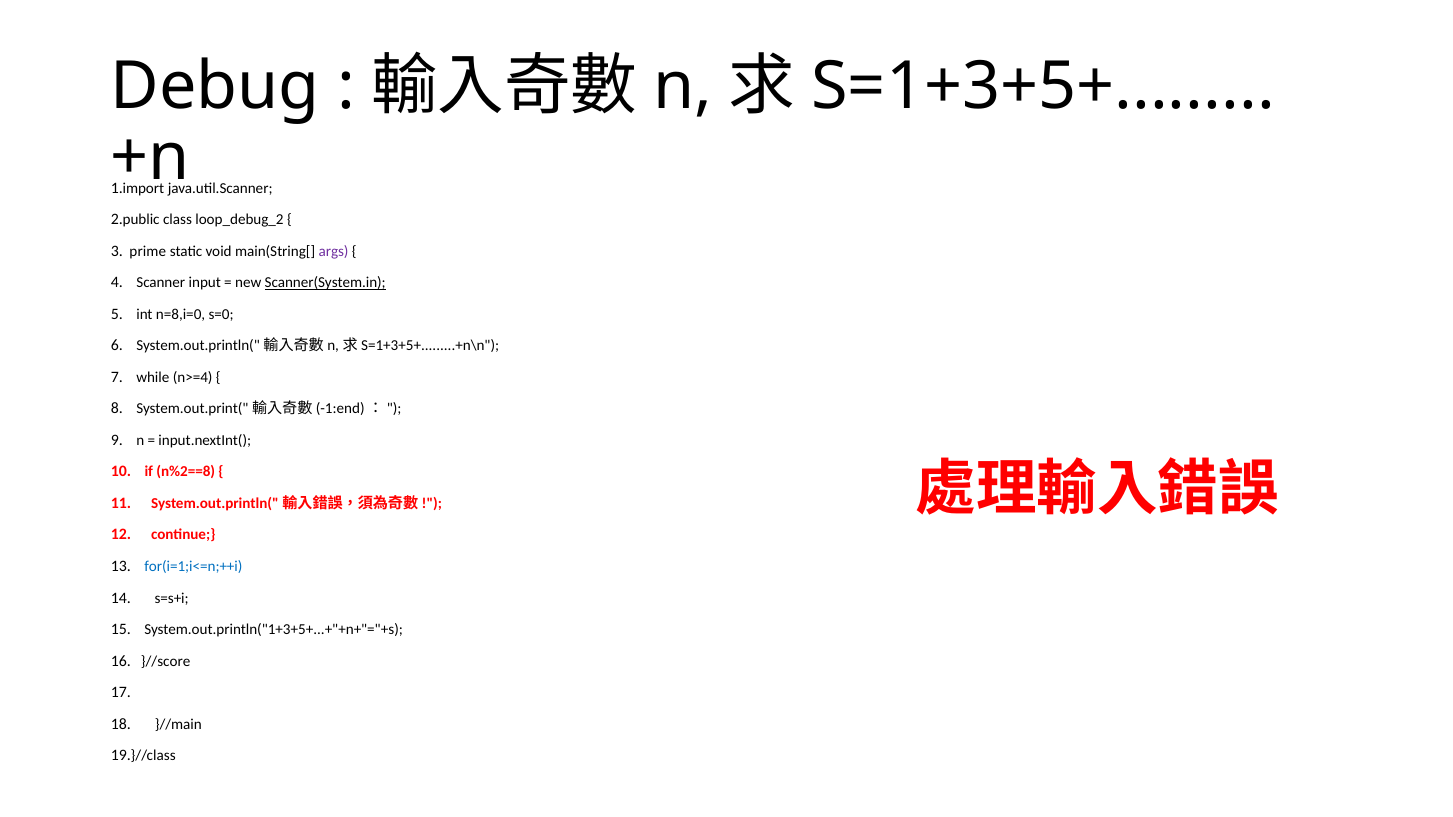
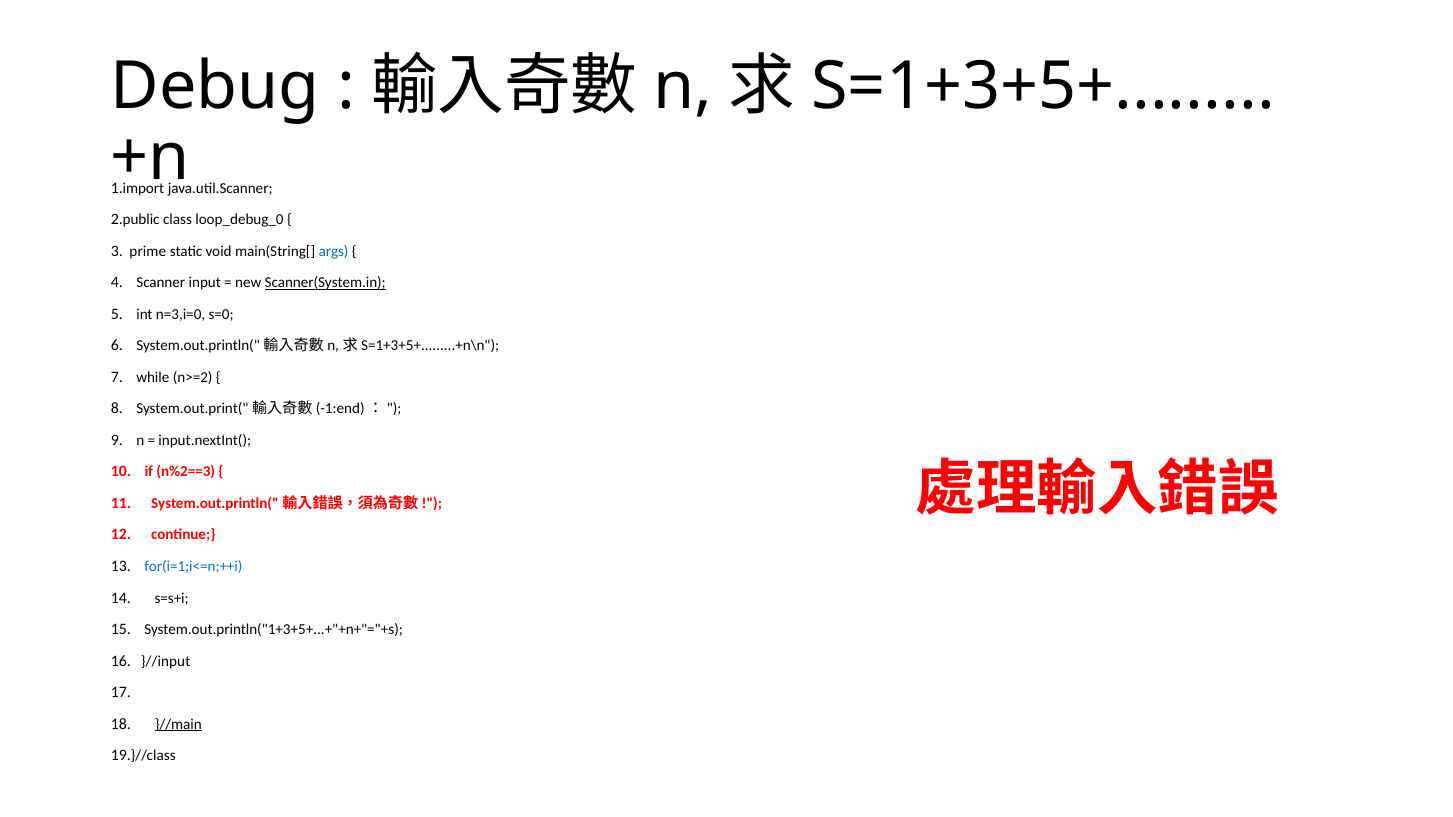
loop_debug_2: loop_debug_2 -> loop_debug_0
args colour: purple -> blue
n=8,i=0: n=8,i=0 -> n=3,i=0
n>=4: n>=4 -> n>=2
n%2==8: n%2==8 -> n%2==3
}//score: }//score -> }//input
}//main underline: none -> present
